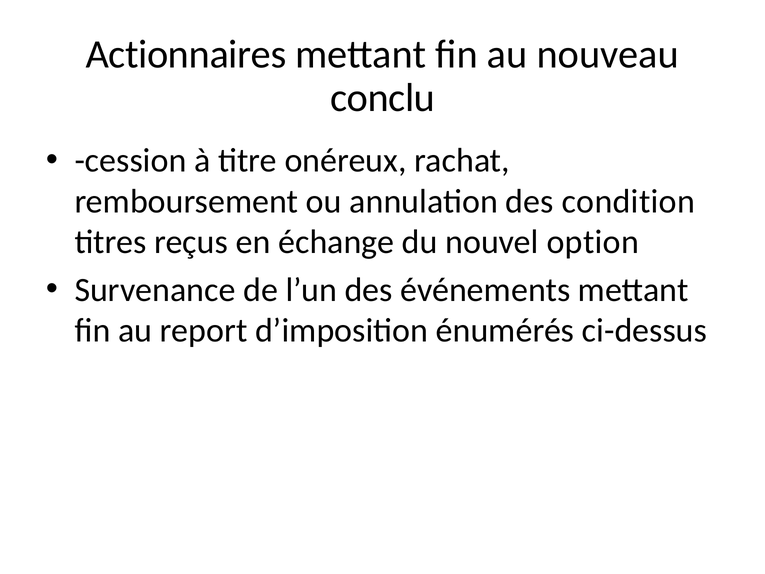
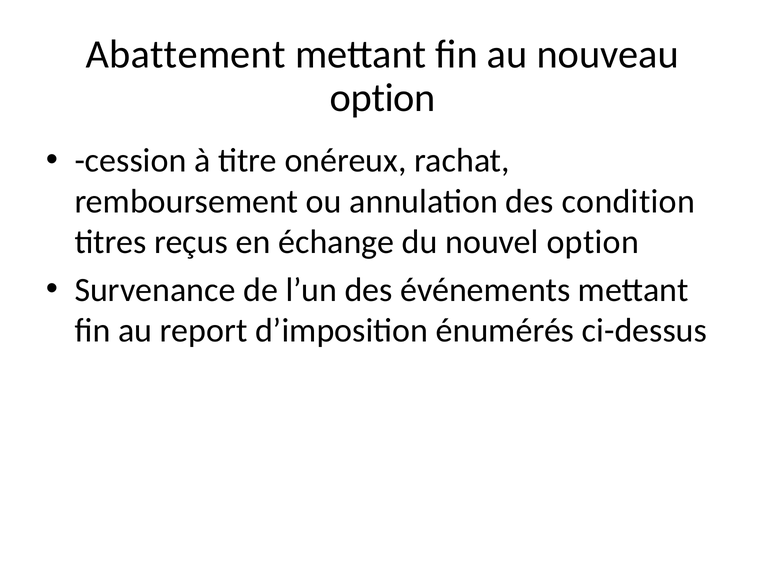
Actionnaires: Actionnaires -> Abattement
conclu at (383, 98): conclu -> option
